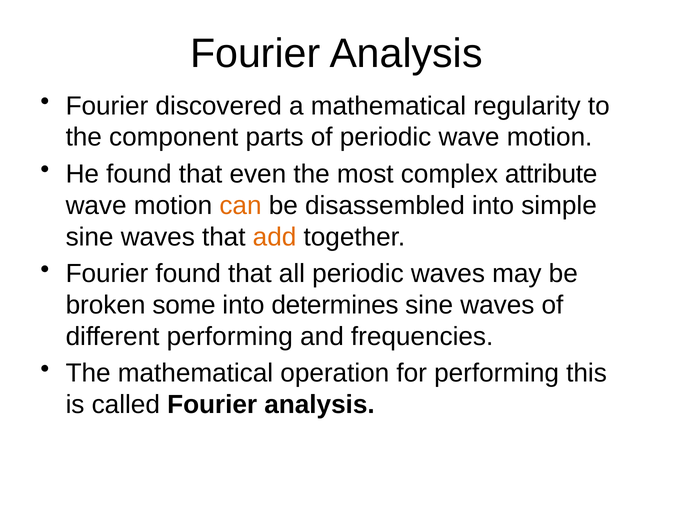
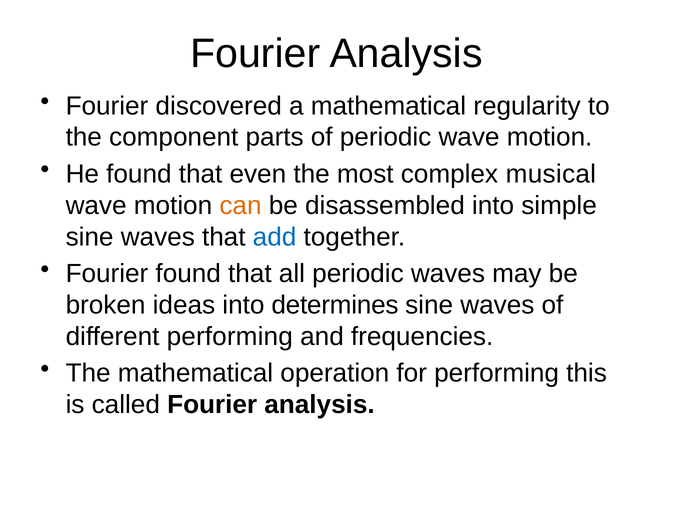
attribute: attribute -> musical
add colour: orange -> blue
some: some -> ideas
